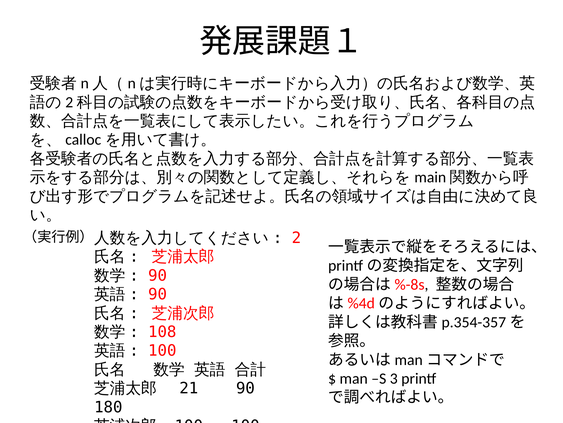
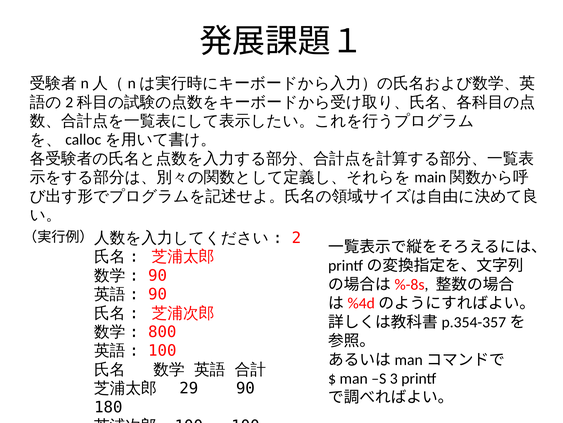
108: 108 -> 800
21: 21 -> 29
